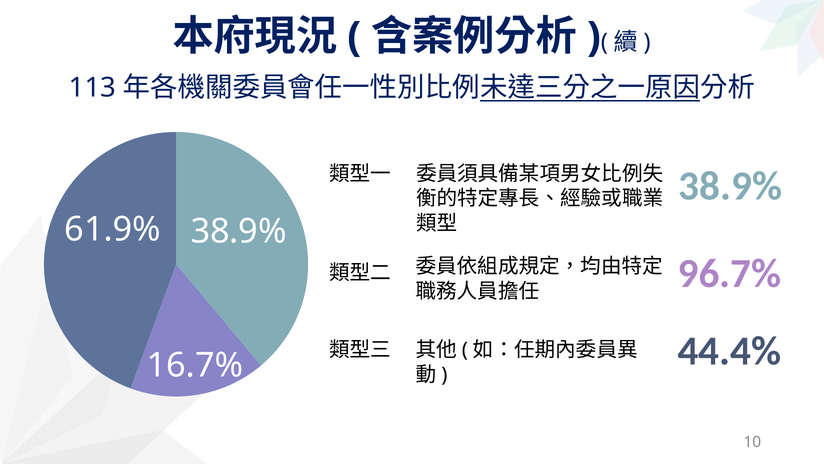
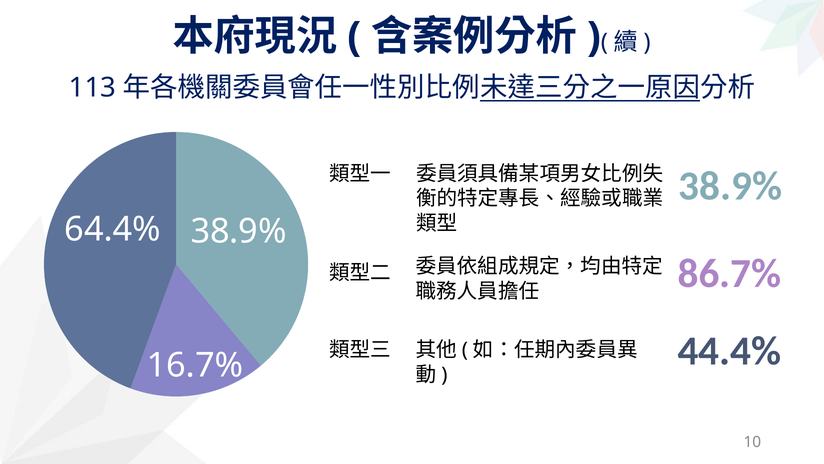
61.9%: 61.9% -> 64.4%
96.7%: 96.7% -> 86.7%
